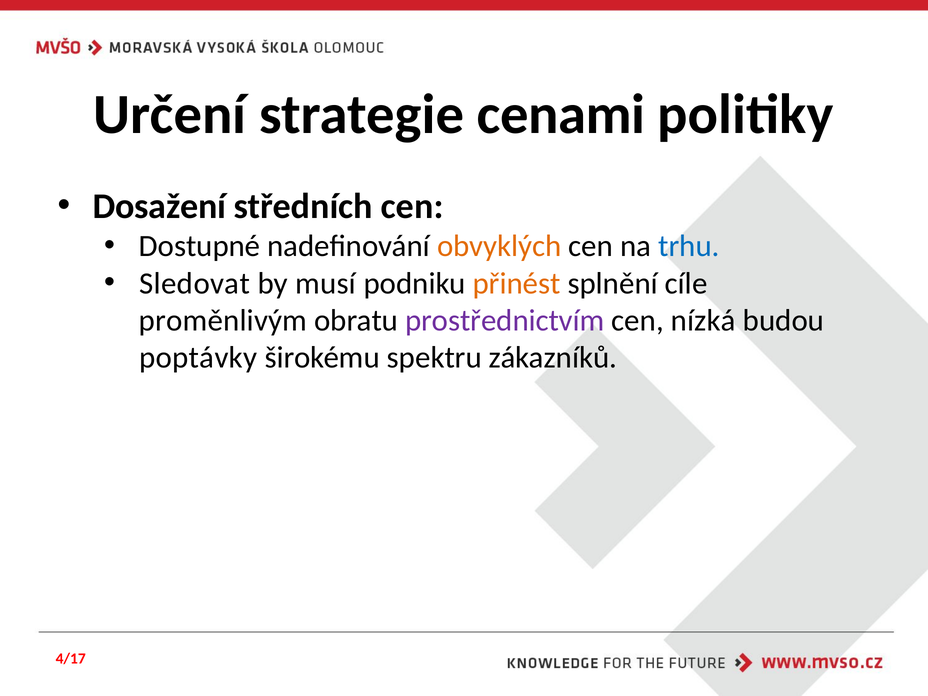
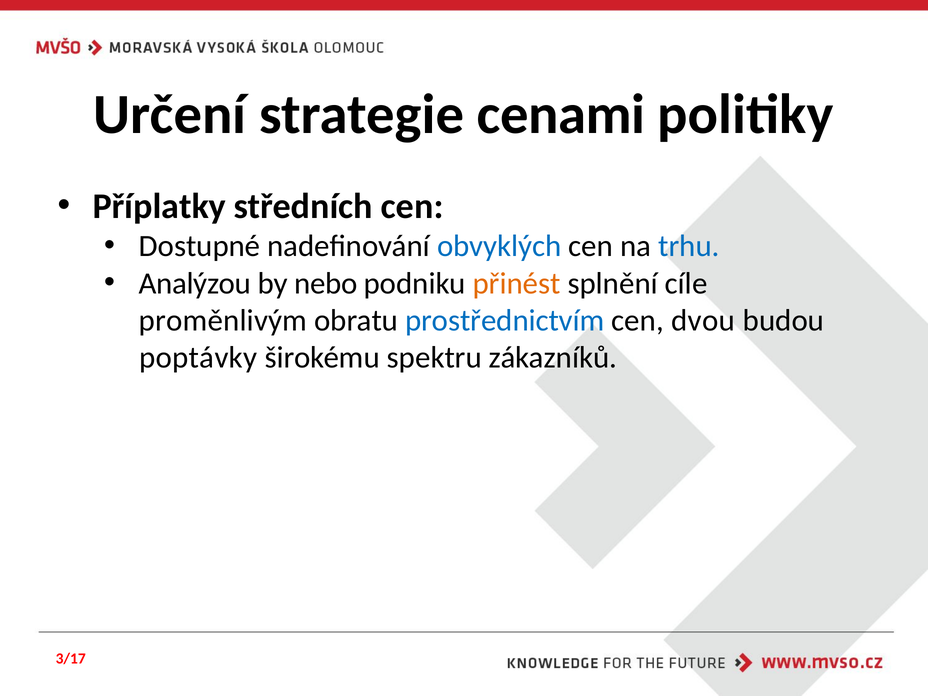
Dosažení: Dosažení -> Příplatky
obvyklých colour: orange -> blue
Sledovat: Sledovat -> Analýzou
musí: musí -> nebo
prostřednictvím colour: purple -> blue
nízká: nízká -> dvou
4/17: 4/17 -> 3/17
